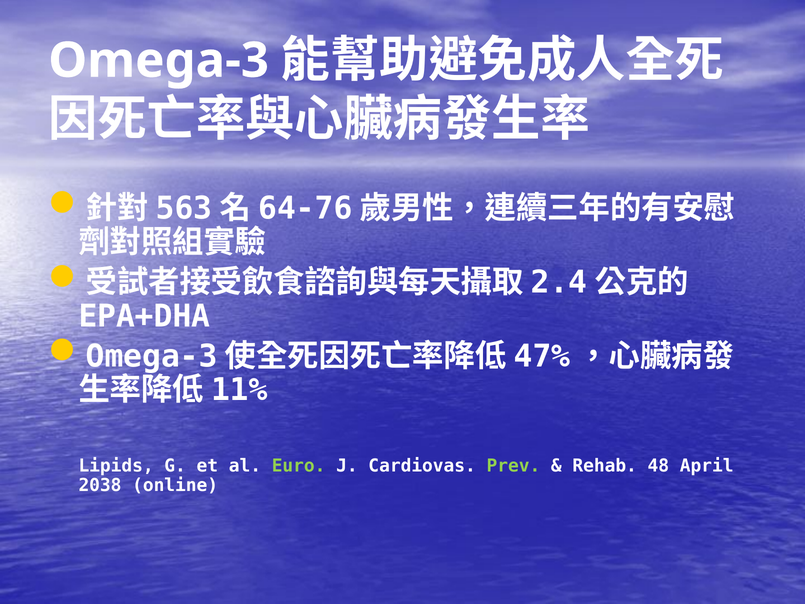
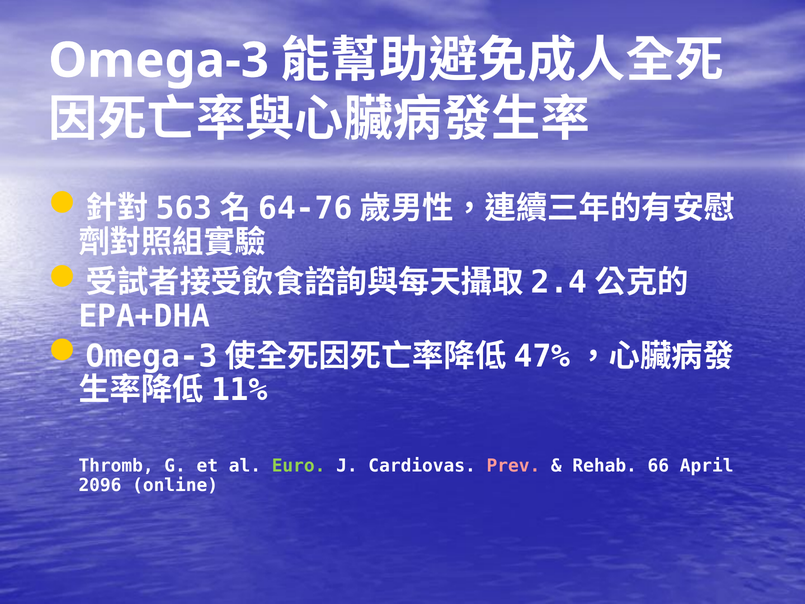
Lipids: Lipids -> Thromb
Prev colour: light green -> pink
48: 48 -> 66
2038: 2038 -> 2096
